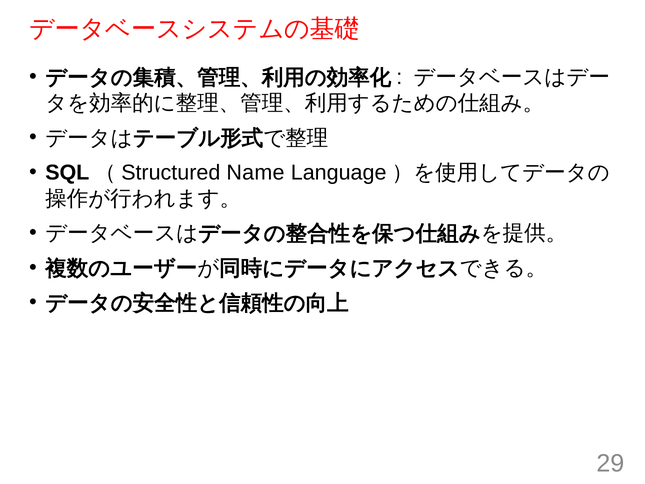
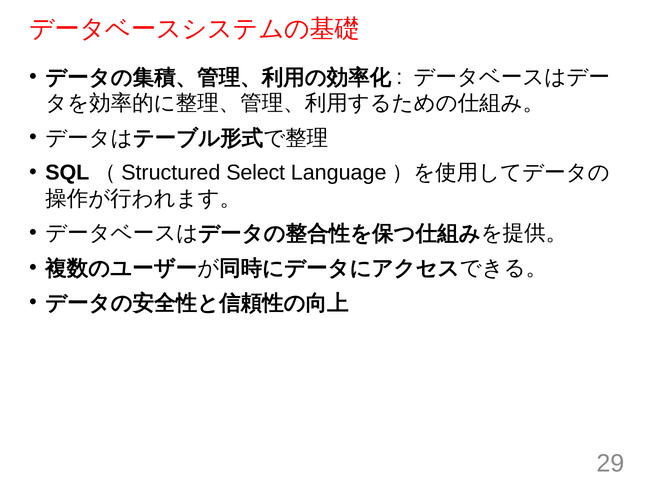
Name: Name -> Select
